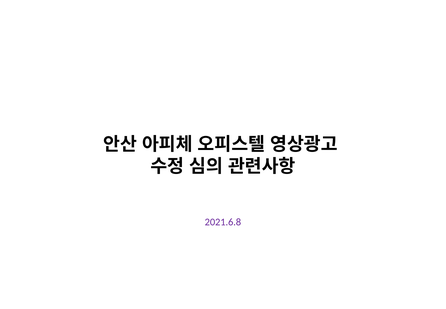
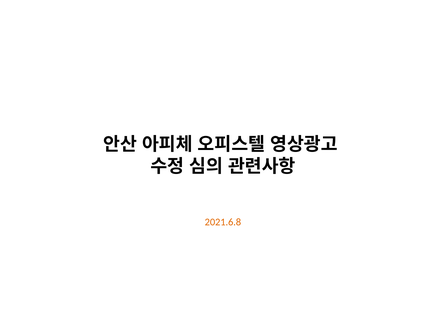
2021.6.8 colour: purple -> orange
